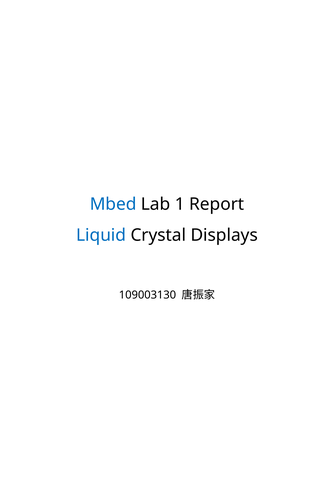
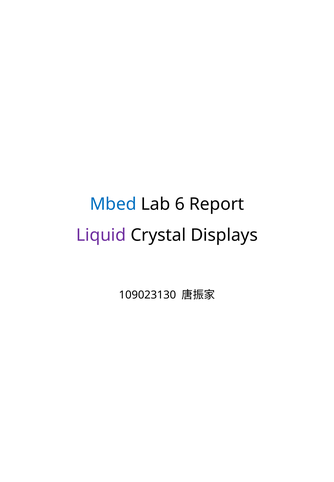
1: 1 -> 6
Liquid colour: blue -> purple
109003130: 109003130 -> 109023130
